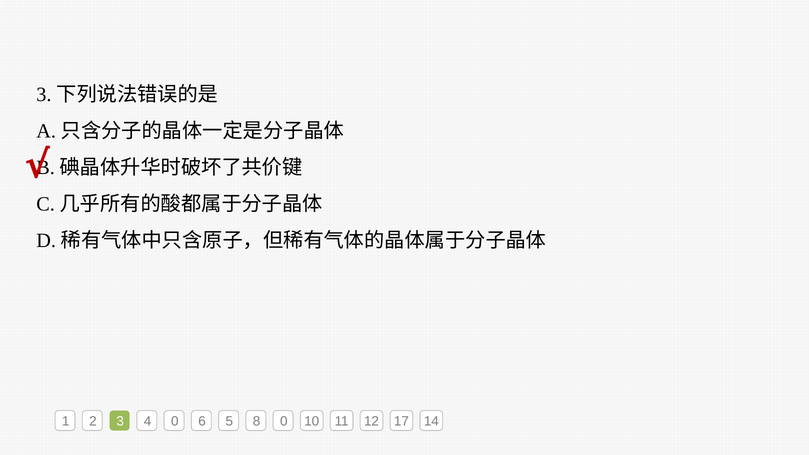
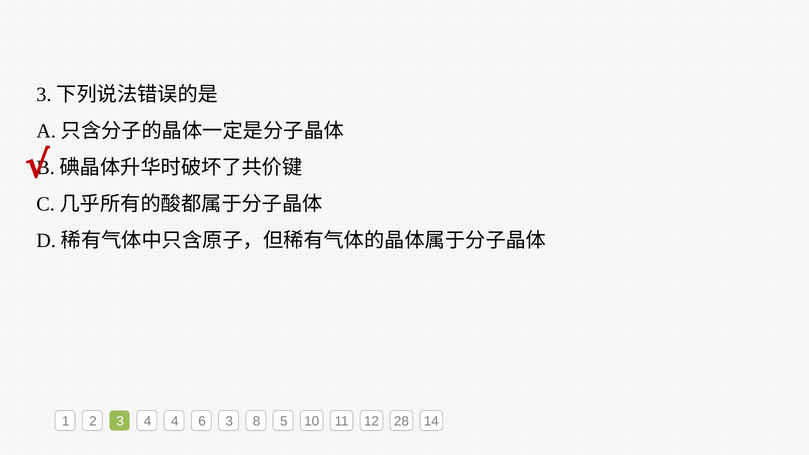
4 0: 0 -> 4
6 5: 5 -> 3
8 0: 0 -> 5
17: 17 -> 28
